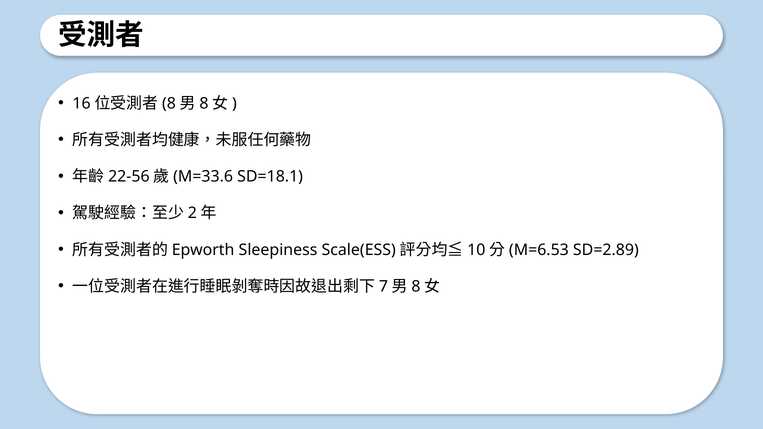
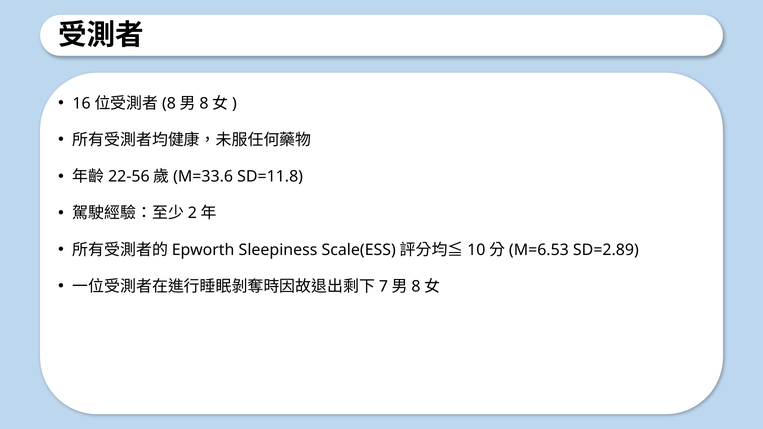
SD=18.1: SD=18.1 -> SD=11.8
